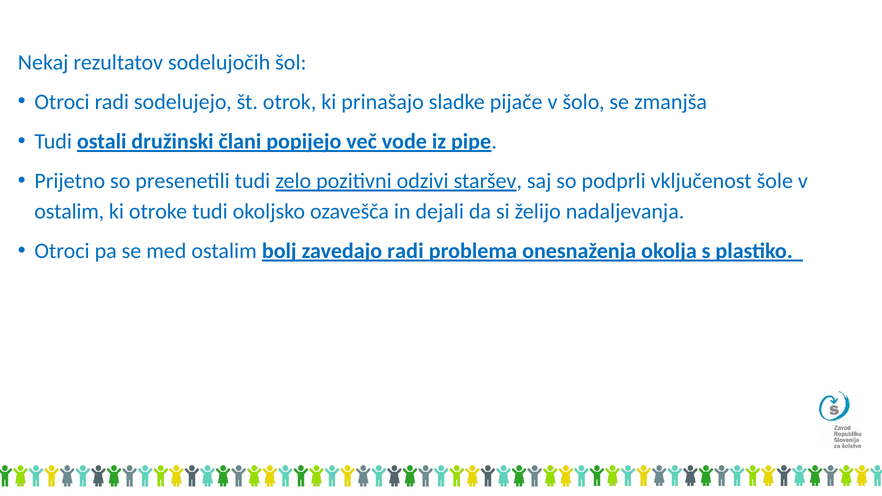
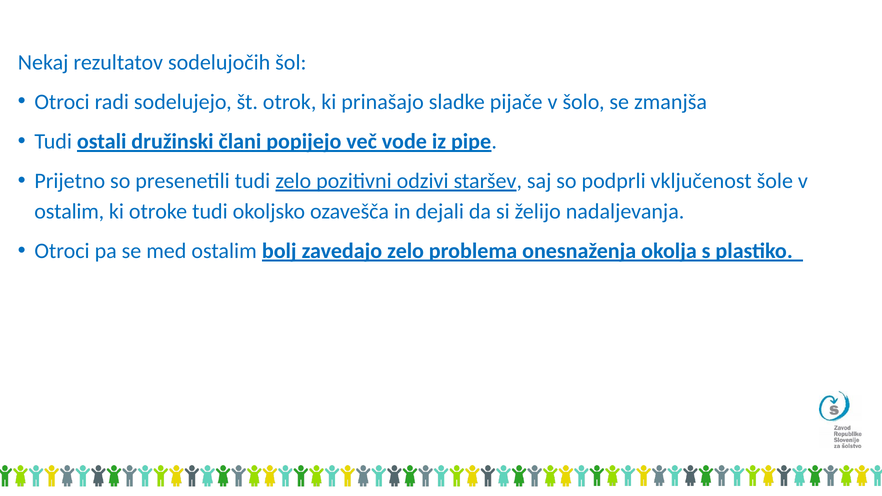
zavedajo radi: radi -> zelo
